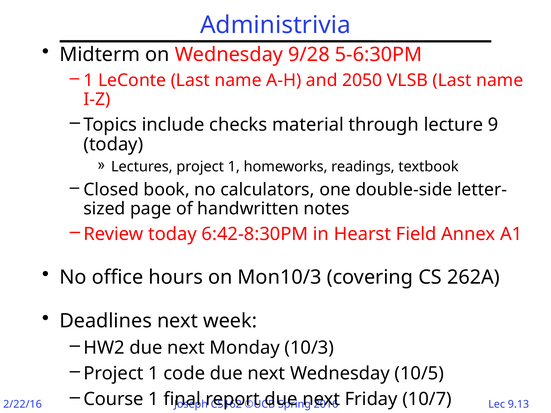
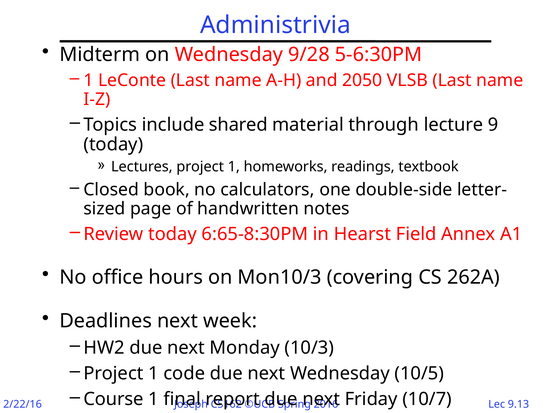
checks: checks -> shared
6:42-8:30PM: 6:42-8:30PM -> 6:65-8:30PM
